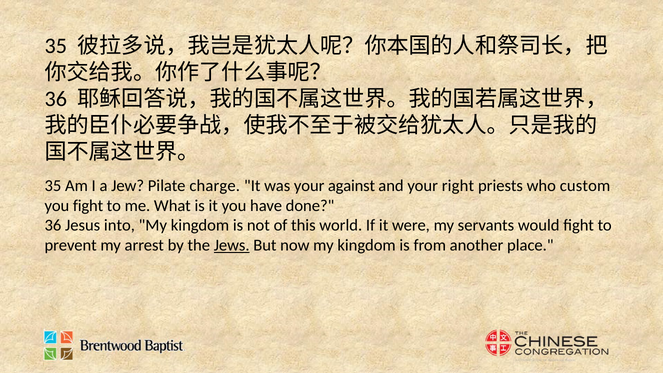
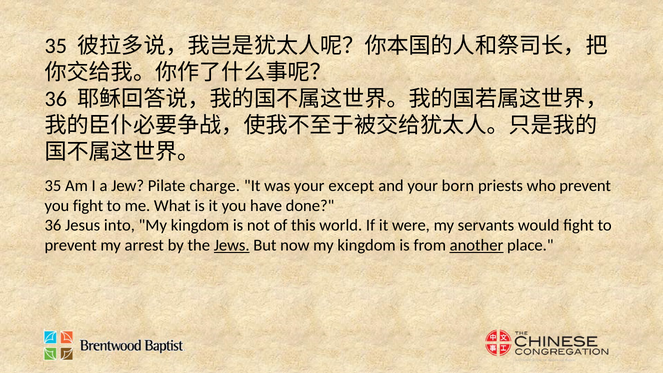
against: against -> except
right: right -> born
who custom: custom -> prevent
another underline: none -> present
